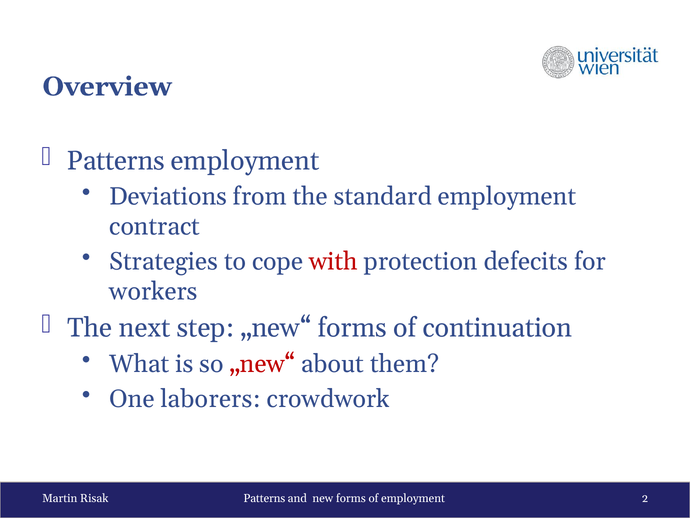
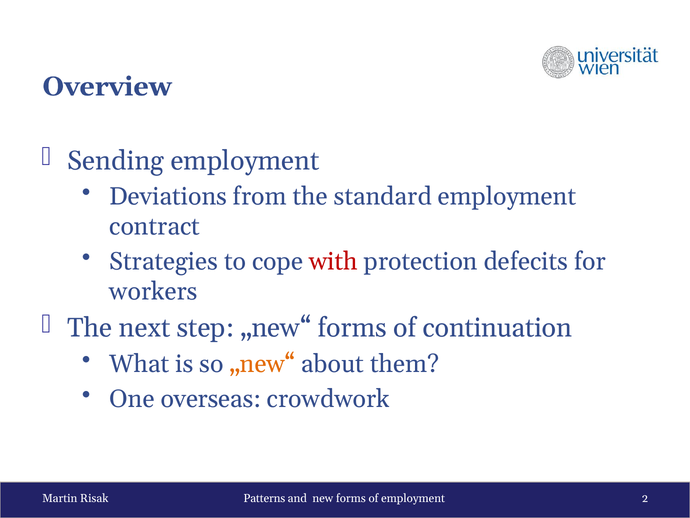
Patterns at (116, 161): Patterns -> Sending
„new“ at (262, 364) colour: red -> orange
laborers: laborers -> overseas
